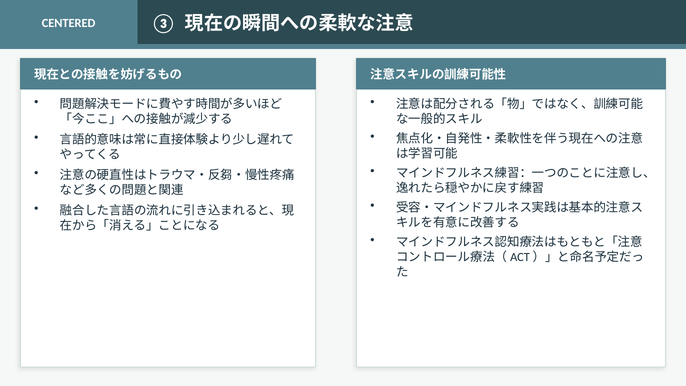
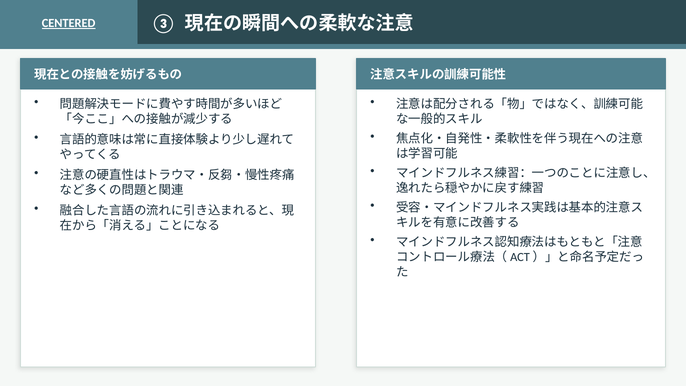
CENTERED underline: none -> present
